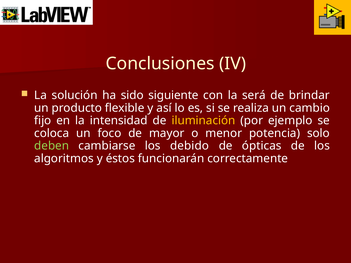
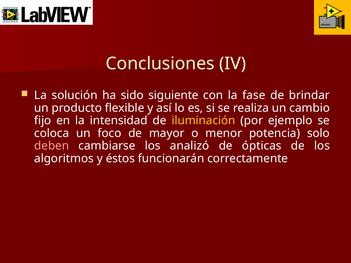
será: será -> fase
deben colour: light green -> pink
debido: debido -> analizó
